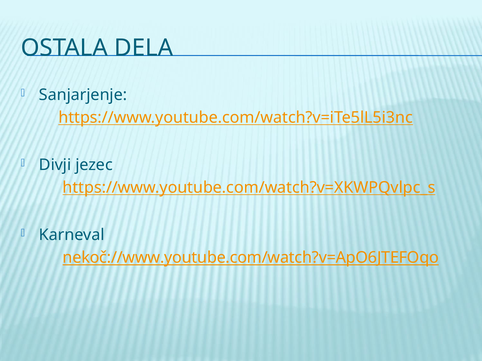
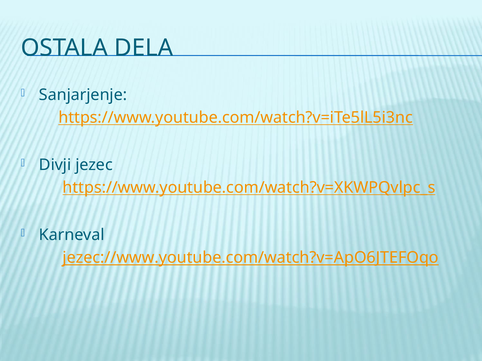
nekoč://www.youtube.com/watch?v=ApO6JTEFOqo: nekoč://www.youtube.com/watch?v=ApO6JTEFOqo -> jezec://www.youtube.com/watch?v=ApO6JTEFOqo
